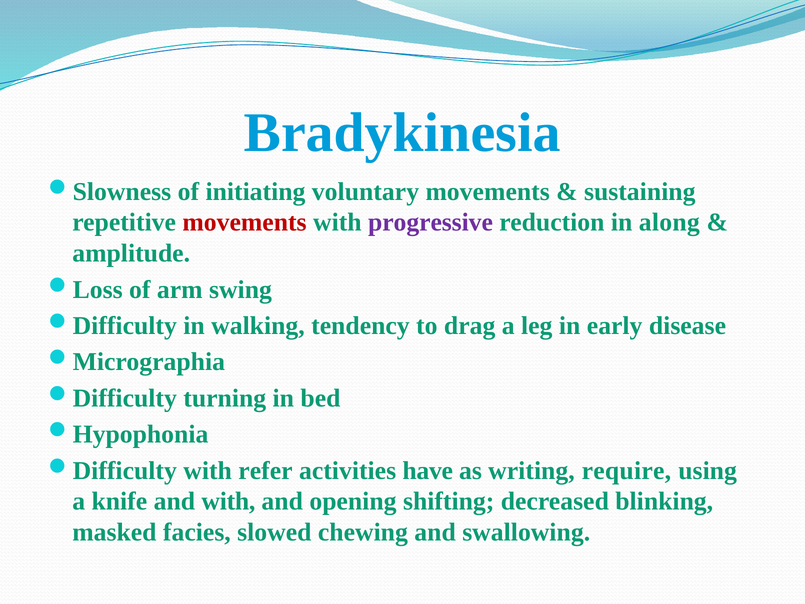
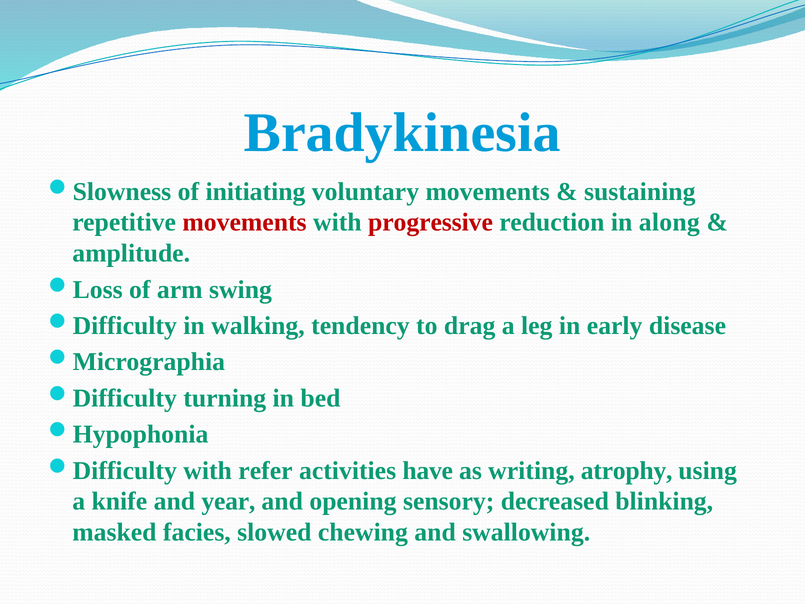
progressive colour: purple -> red
require: require -> atrophy
and with: with -> year
shifting: shifting -> sensory
